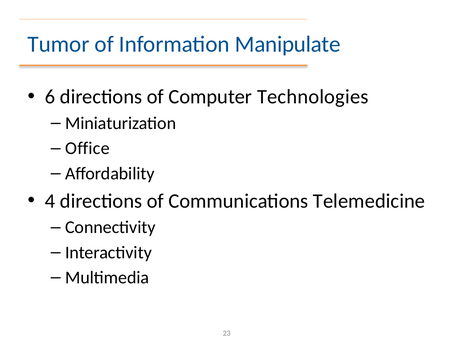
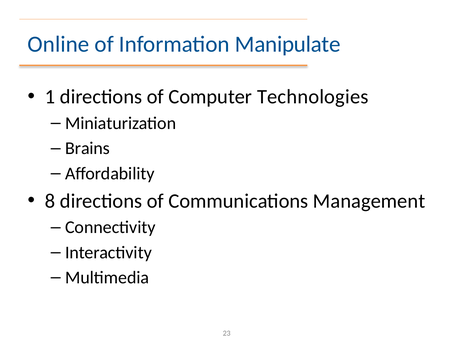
Tumor: Tumor -> Online
6: 6 -> 1
Office: Office -> Brains
4: 4 -> 8
Telemedicine: Telemedicine -> Management
